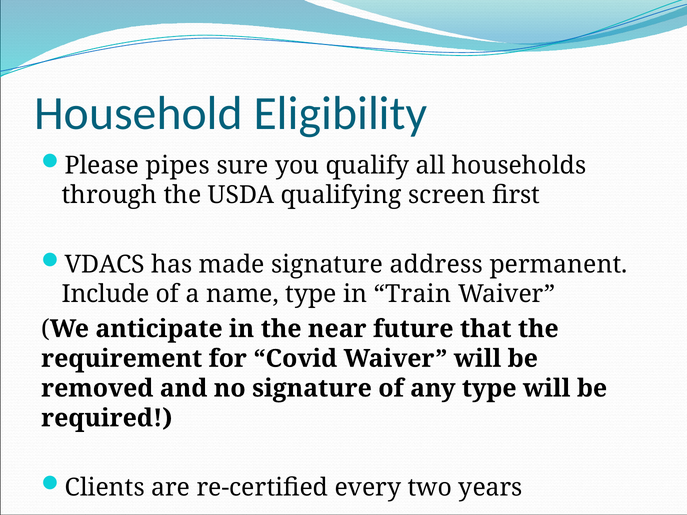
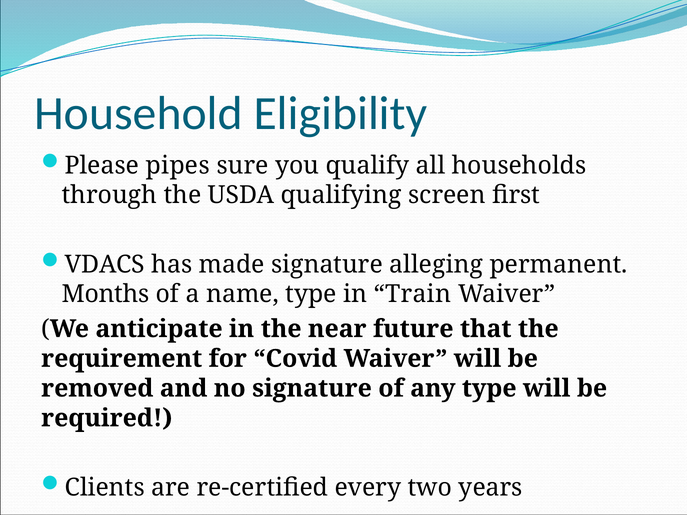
address: address -> alleging
Include: Include -> Months
